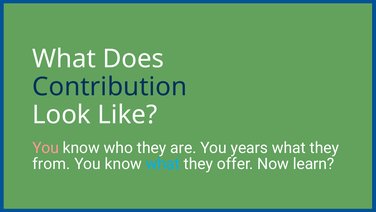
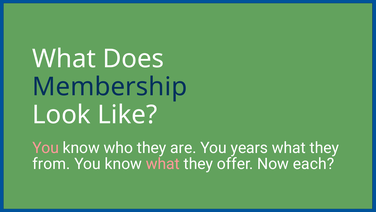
Contribution: Contribution -> Membership
what at (163, 163) colour: light blue -> pink
learn: learn -> each
